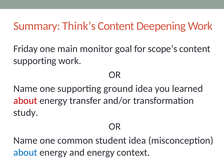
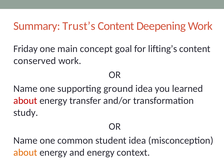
Think’s: Think’s -> Trust’s
monitor: monitor -> concept
scope’s: scope’s -> lifting’s
supporting at (35, 61): supporting -> conserved
about at (25, 152) colour: blue -> orange
